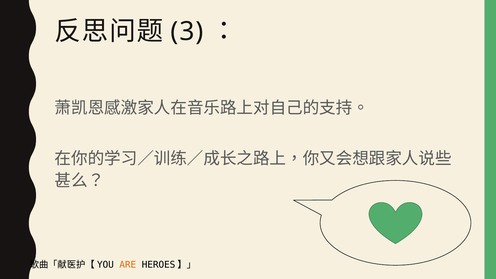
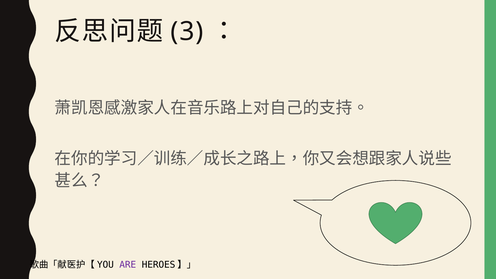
ARE colour: orange -> purple
